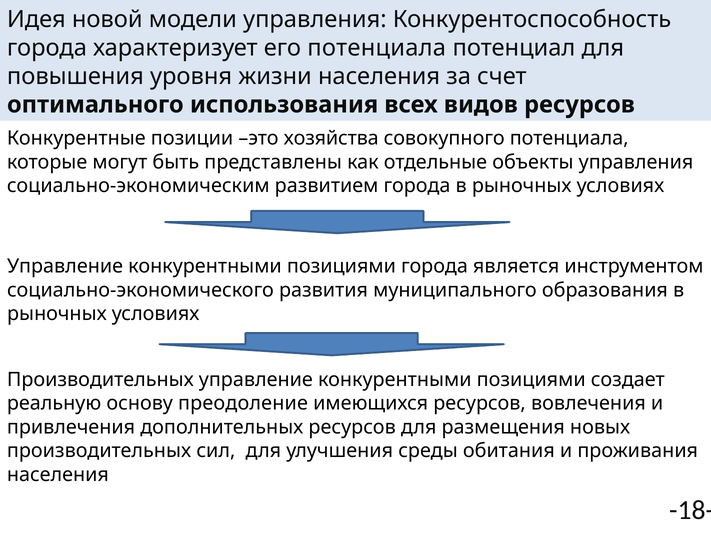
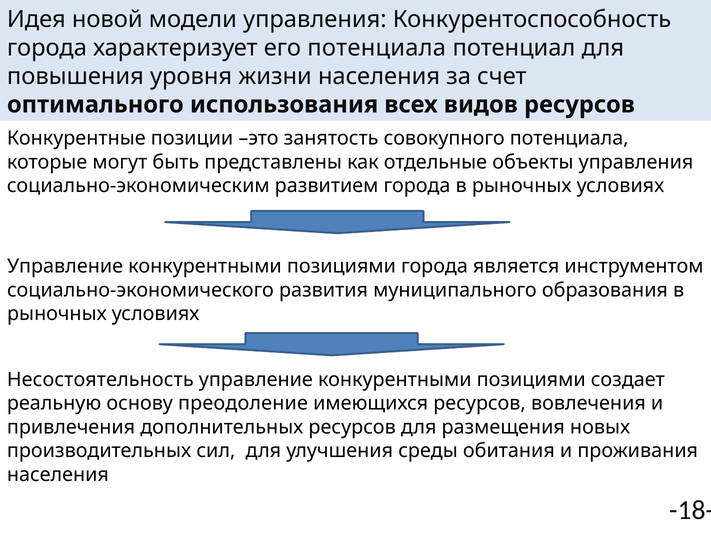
хозяйства: хозяйства -> занятость
Производительных at (100, 380): Производительных -> Несостоятельность
